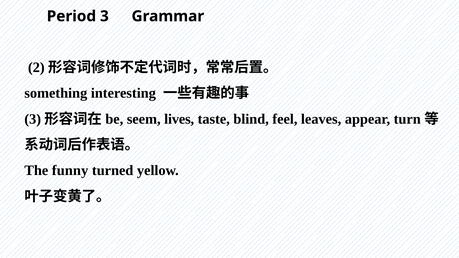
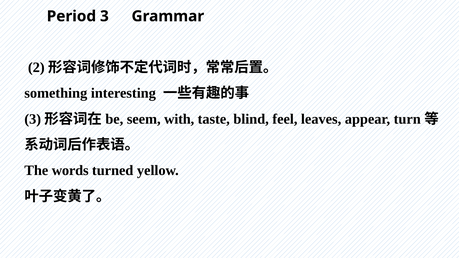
lives: lives -> with
funny: funny -> words
